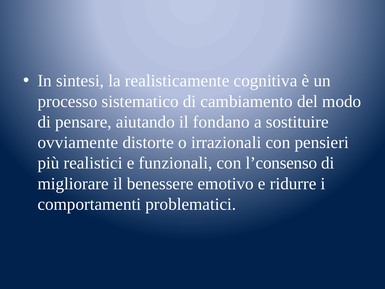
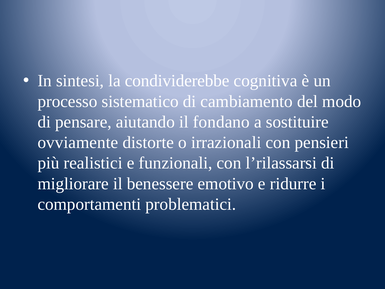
realisticamente: realisticamente -> condividerebbe
l’consenso: l’consenso -> l’rilassarsi
